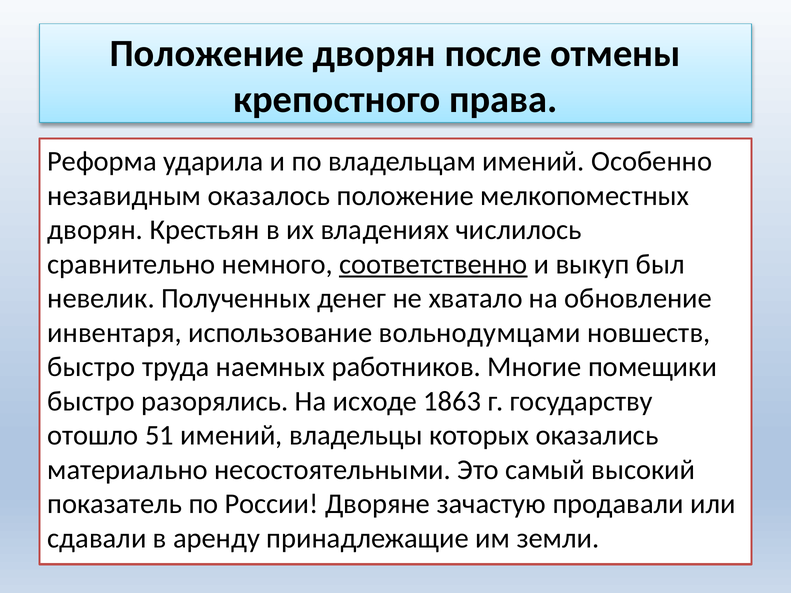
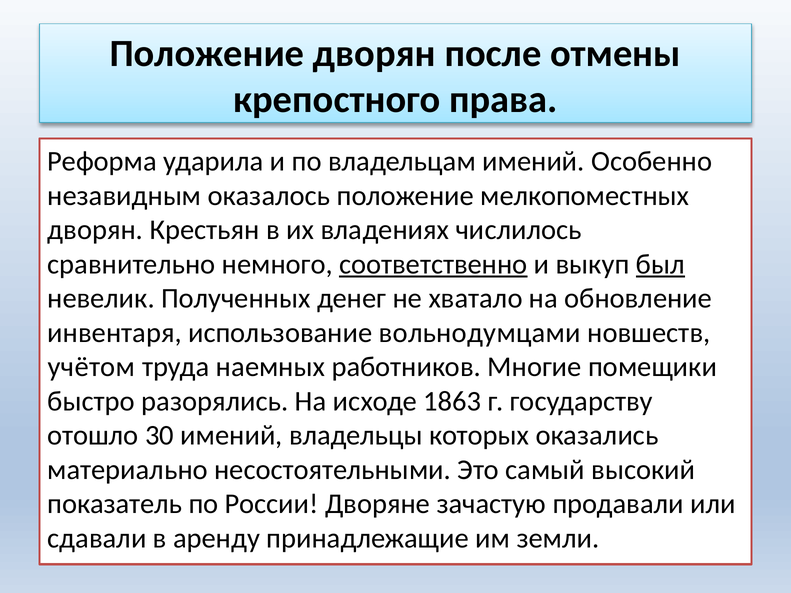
был underline: none -> present
быстро at (91, 367): быстро -> учётом
51: 51 -> 30
